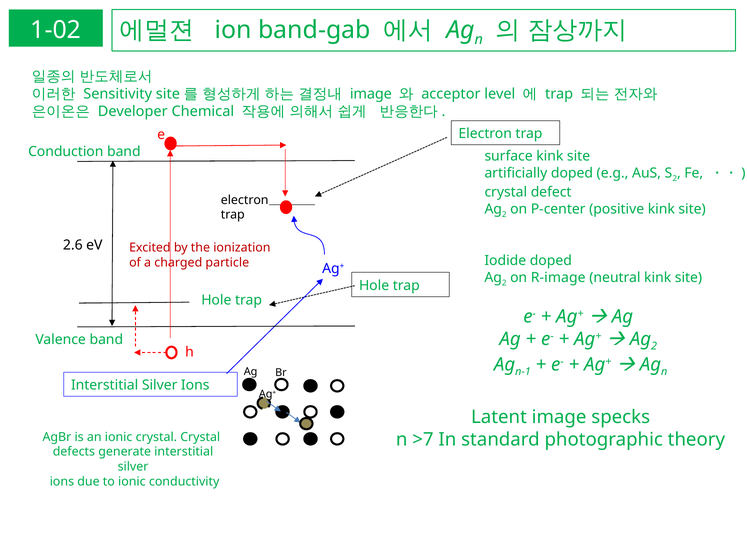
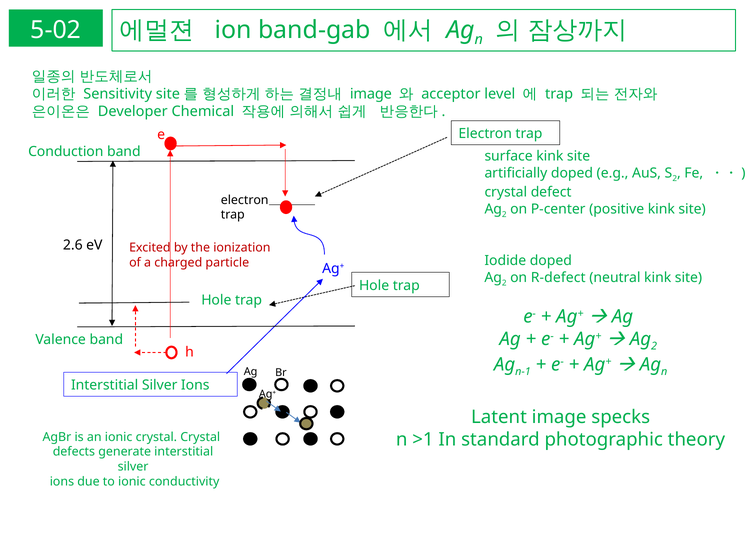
1-02: 1-02 -> 5-02
R-image: R-image -> R-defect
>7: >7 -> >1
